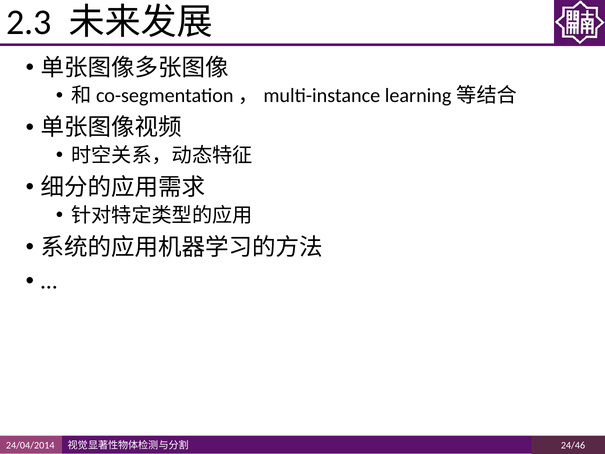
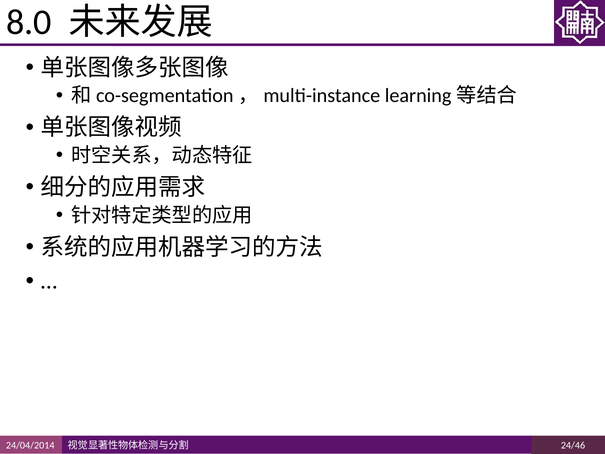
2.3: 2.3 -> 8.0
